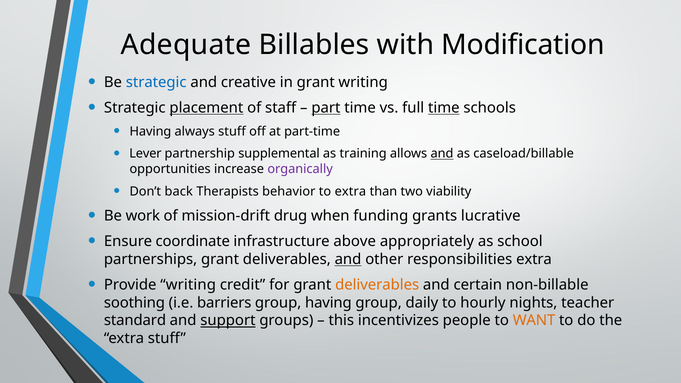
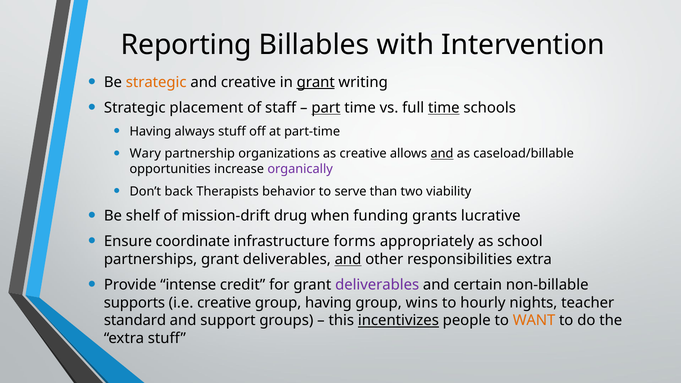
Adequate: Adequate -> Reporting
Modification: Modification -> Intervention
strategic at (156, 82) colour: blue -> orange
grant at (316, 82) underline: none -> present
placement underline: present -> none
Lever: Lever -> Wary
supplemental: supplemental -> organizations
as training: training -> creative
to extra: extra -> serve
work: work -> shelf
above: above -> forms
Provide writing: writing -> intense
deliverables at (377, 285) colour: orange -> purple
soothing: soothing -> supports
i.e barriers: barriers -> creative
daily: daily -> wins
support underline: present -> none
incentivizes underline: none -> present
